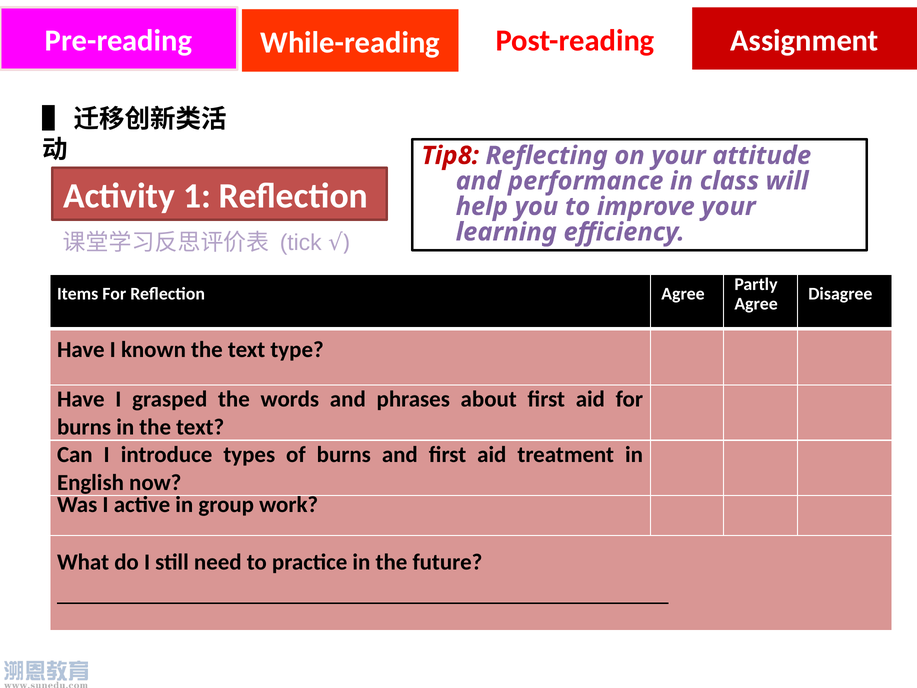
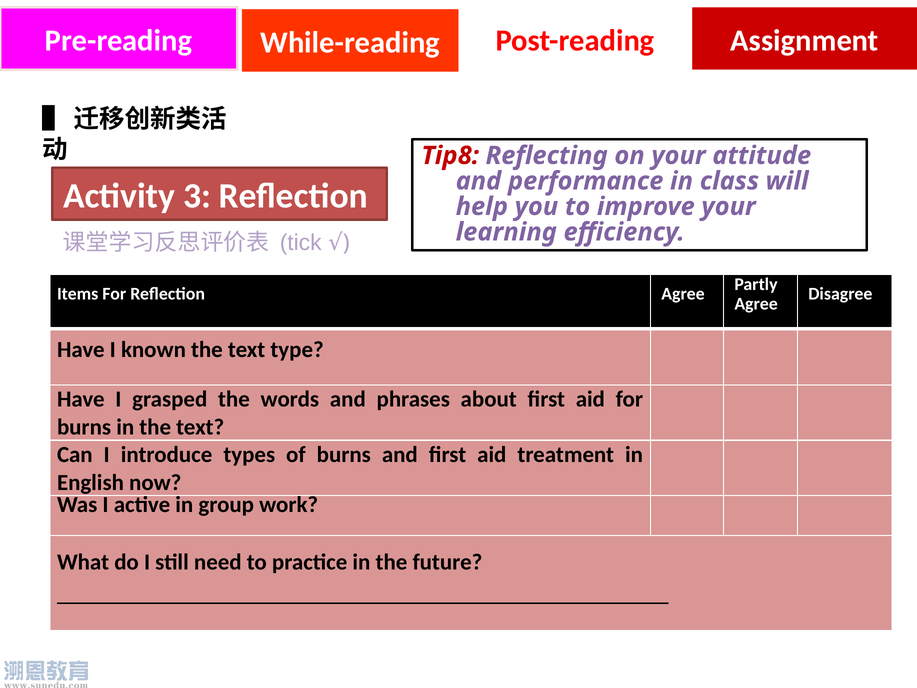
1: 1 -> 3
